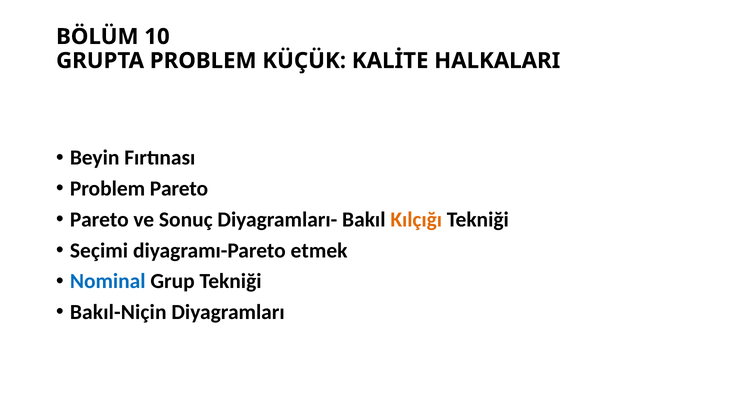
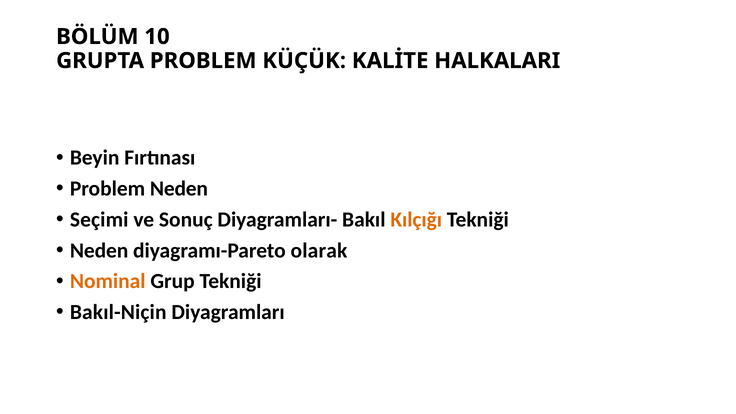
Problem Pareto: Pareto -> Neden
Pareto at (99, 220): Pareto -> Seçimi
Seçimi at (99, 250): Seçimi -> Neden
etmek: etmek -> olarak
Nominal colour: blue -> orange
